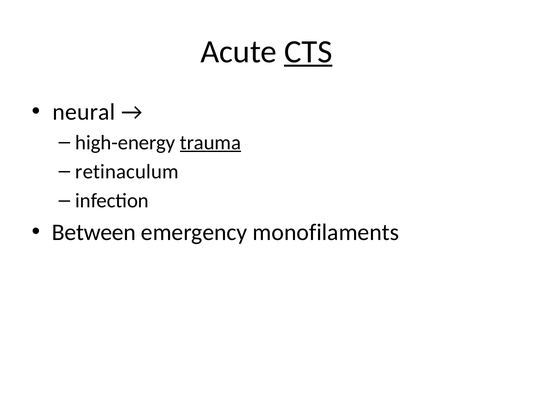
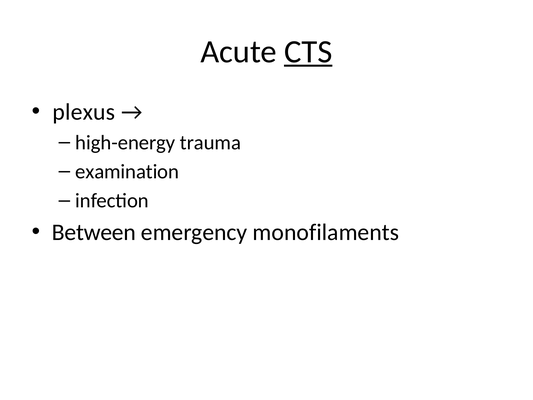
neural: neural -> plexus
trauma underline: present -> none
retinaculum: retinaculum -> examination
